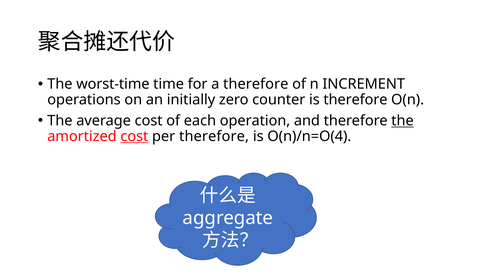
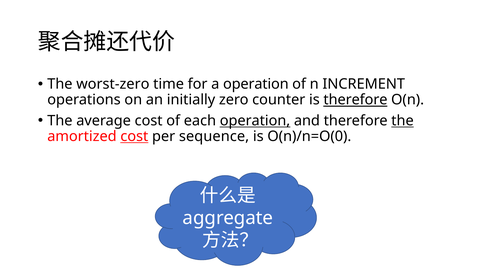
worst-time: worst-time -> worst-zero
a therefore: therefore -> operation
therefore at (355, 100) underline: none -> present
operation at (255, 121) underline: none -> present
per therefore: therefore -> sequence
O(n)/n=O(4: O(n)/n=O(4 -> O(n)/n=O(0
